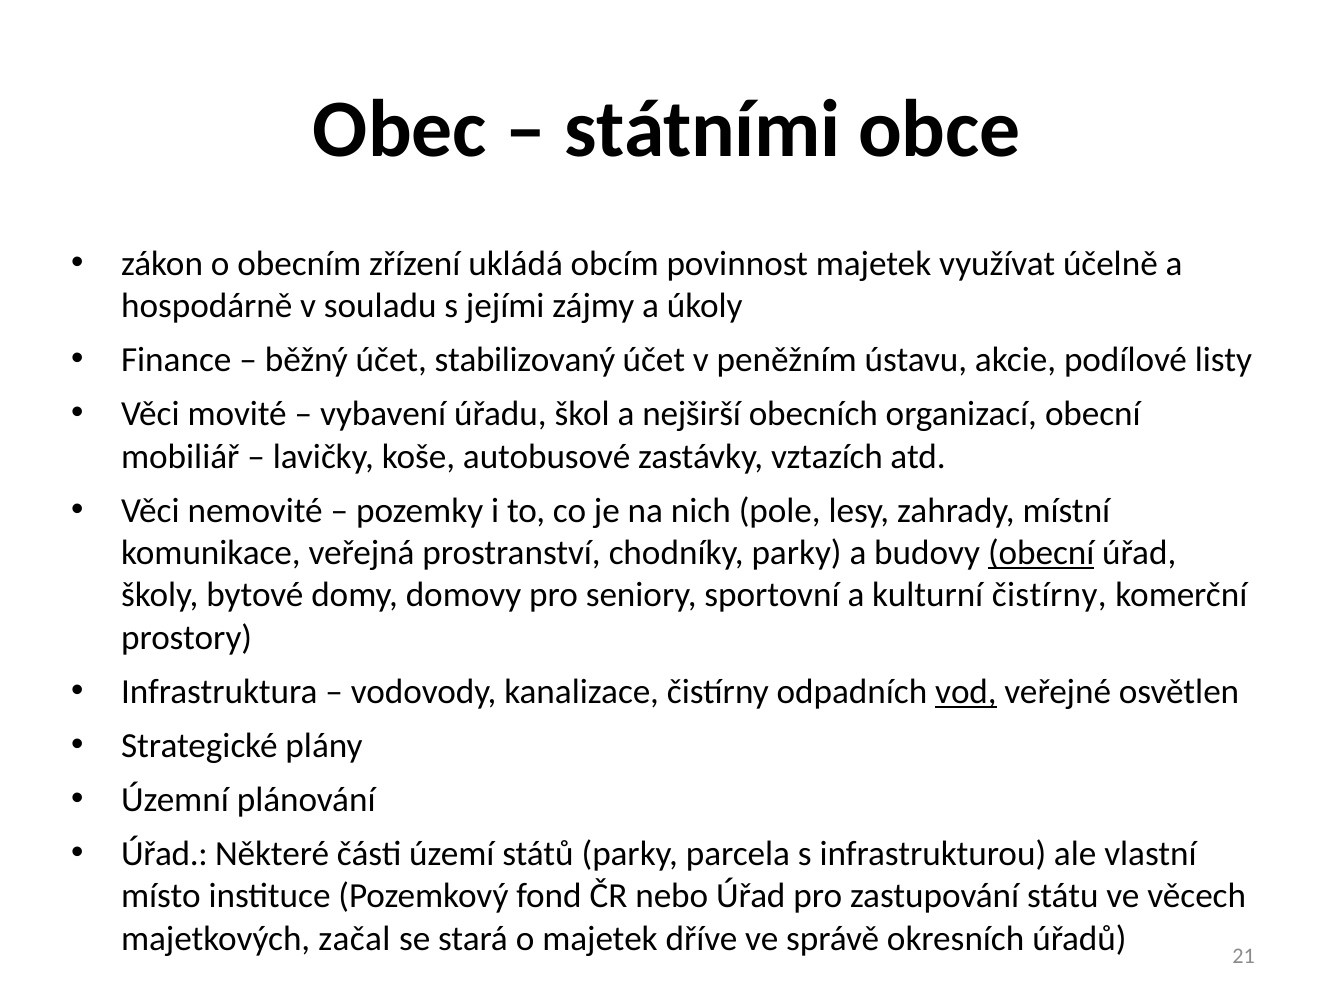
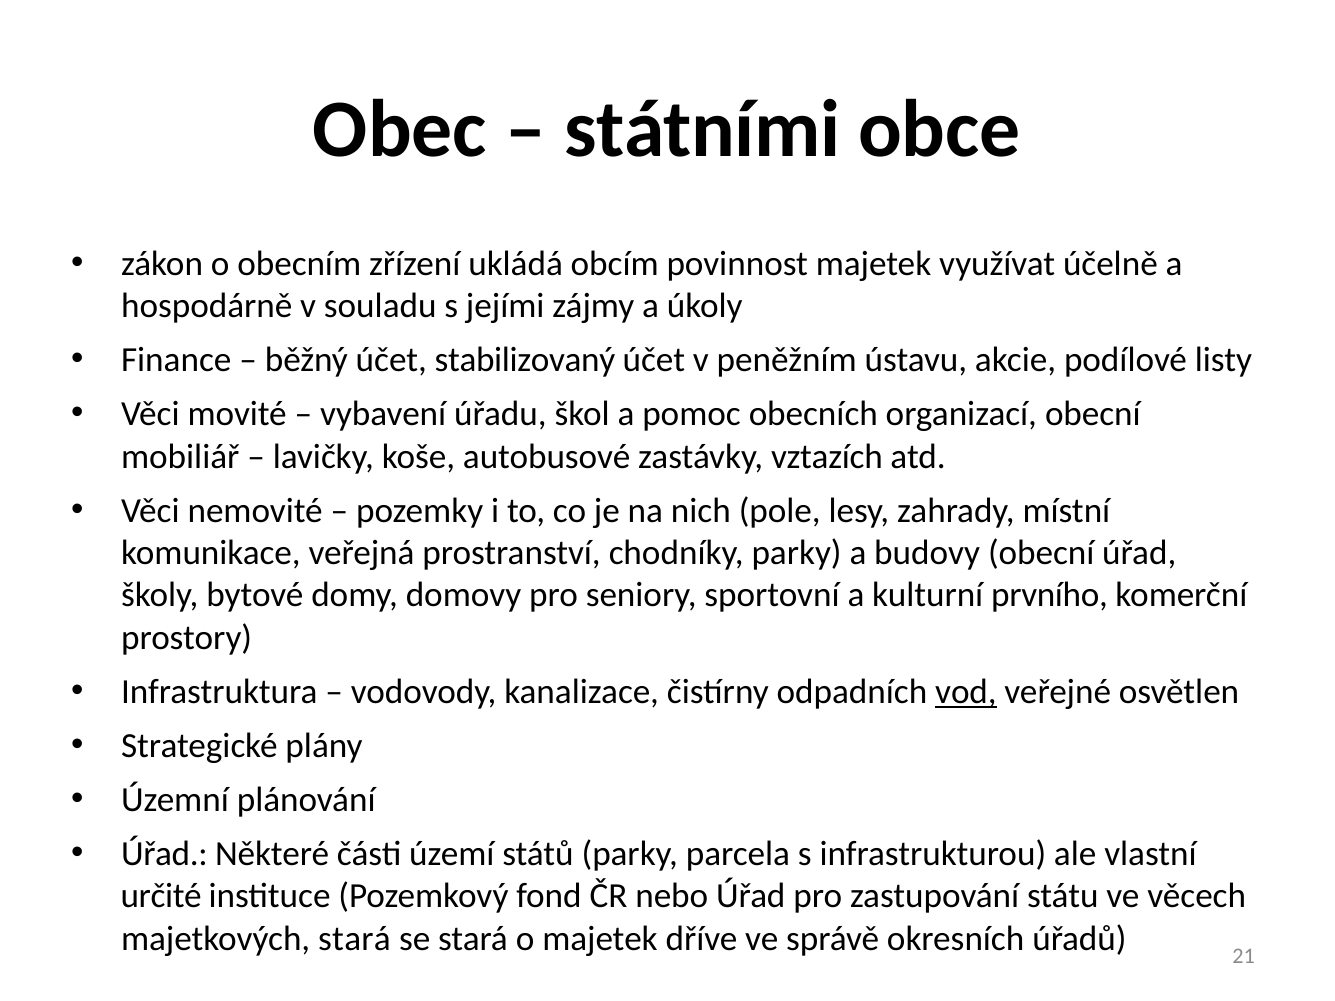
nejširší: nejširší -> pomoc
obecní at (1041, 553) underline: present -> none
kulturní čistírny: čistírny -> prvního
místo: místo -> určité
majetkových začal: začal -> stará
